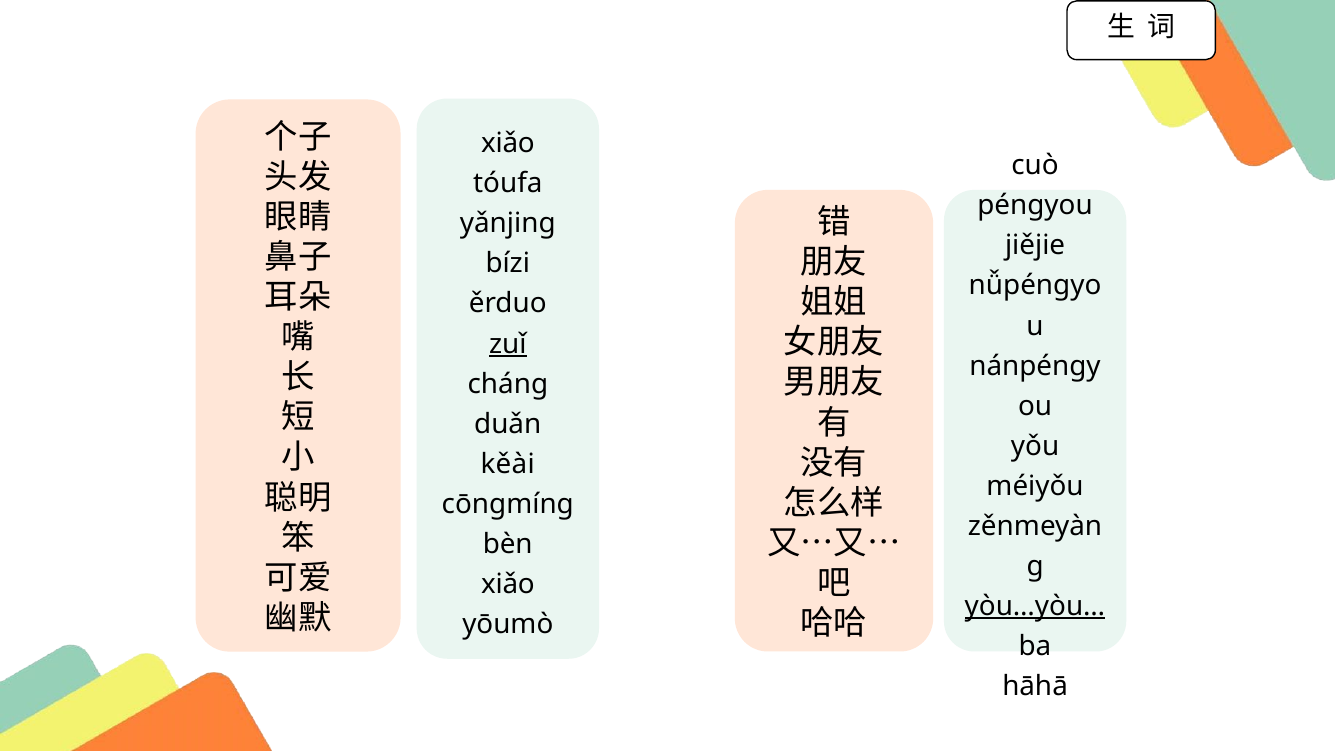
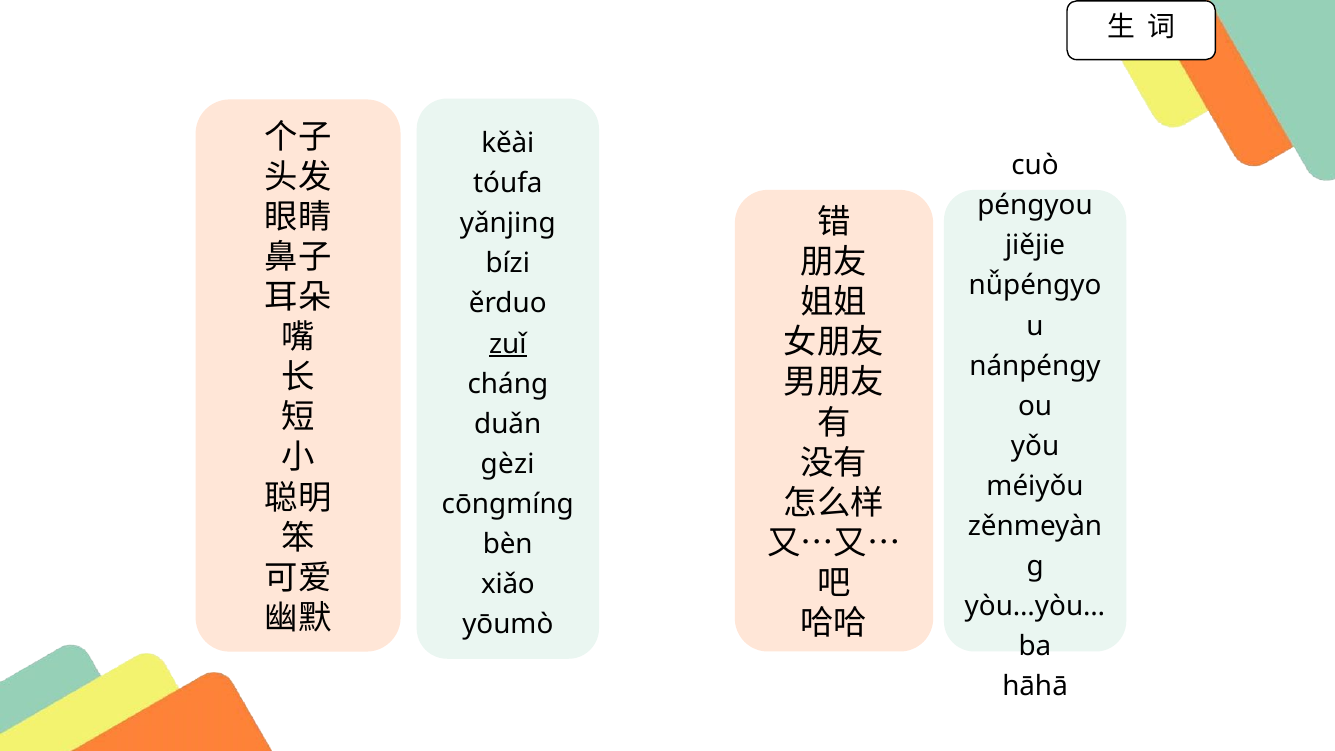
xiǎo at (508, 144): xiǎo -> kěài
kěài: kěài -> gèzi
yòu…yòu… underline: present -> none
